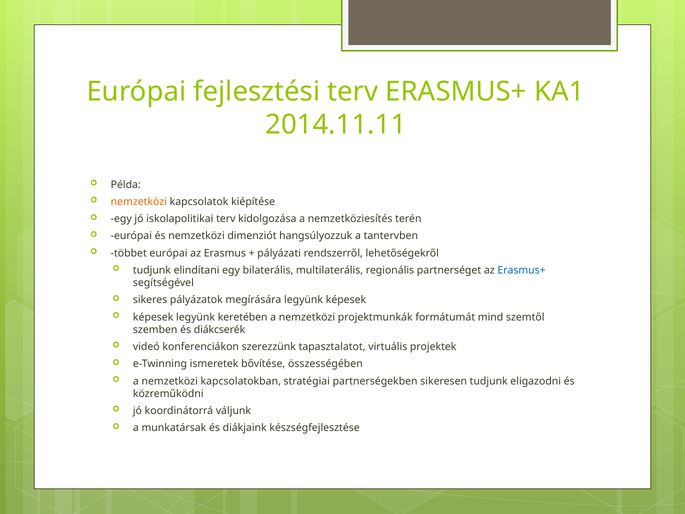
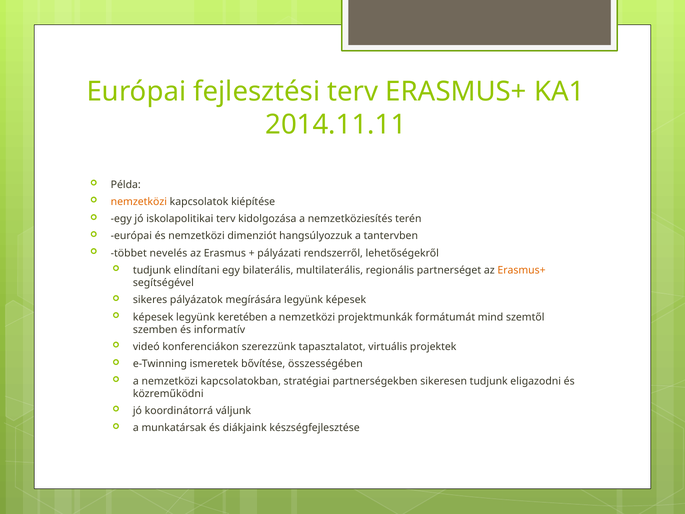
többet európai: európai -> nevelés
Erasmus+ at (522, 270) colour: blue -> orange
diákcserék: diákcserék -> informatív
